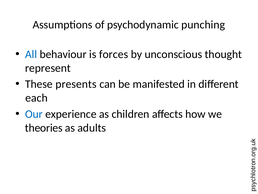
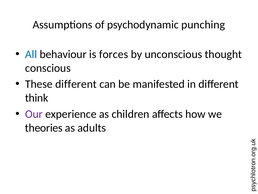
represent: represent -> conscious
These presents: presents -> different
each: each -> think
Our colour: blue -> purple
